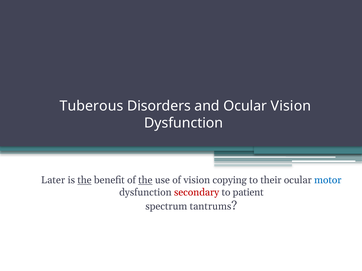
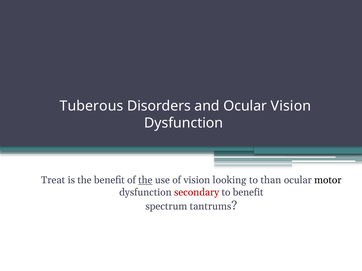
Later: Later -> Treat
the at (85, 180) underline: present -> none
copying: copying -> looking
their: their -> than
motor colour: blue -> black
to patient: patient -> benefit
